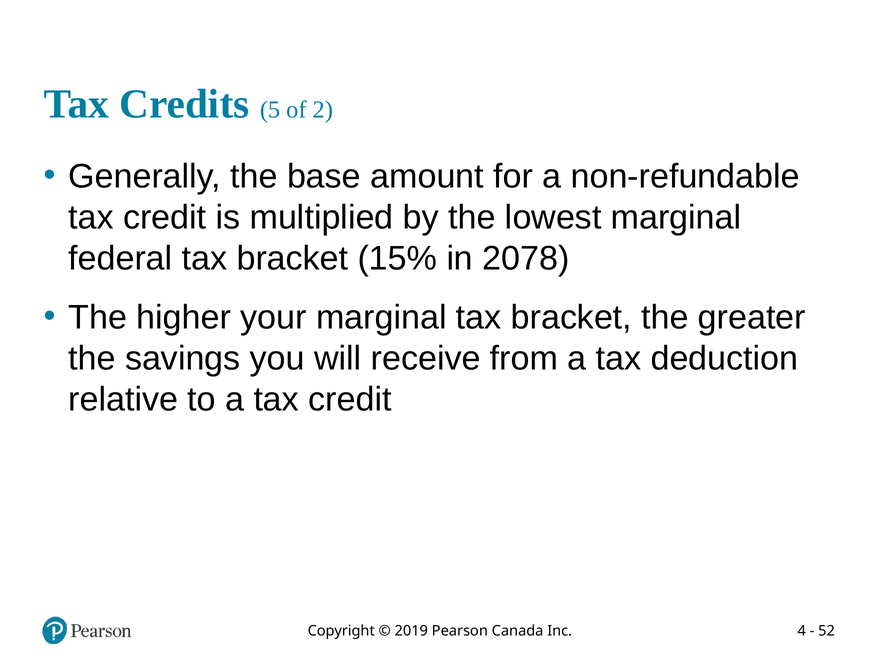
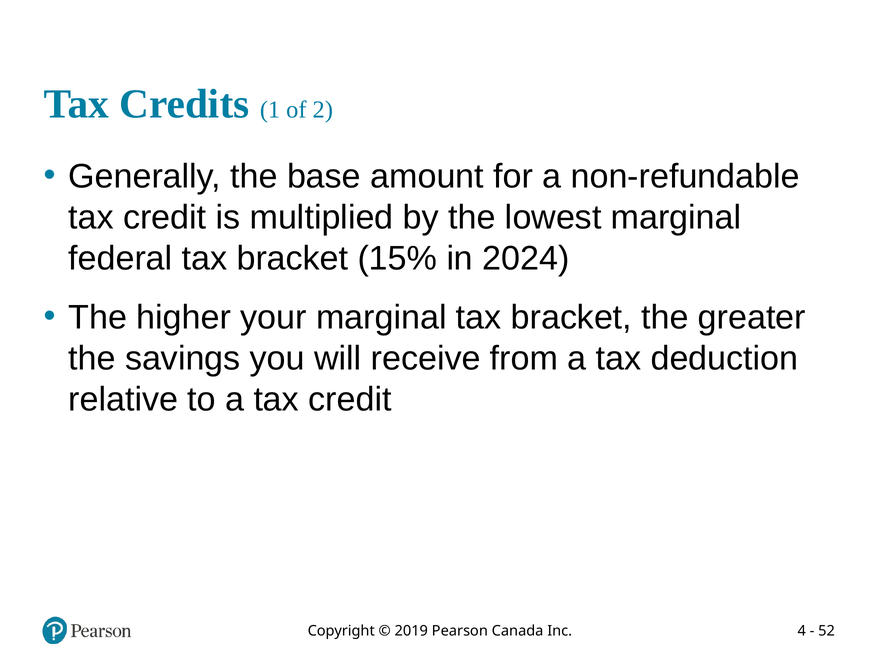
5: 5 -> 1
2078: 2078 -> 2024
